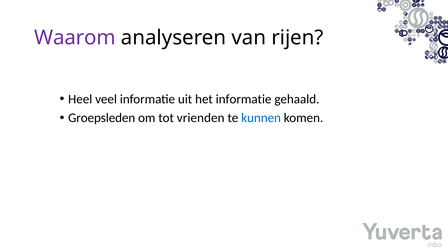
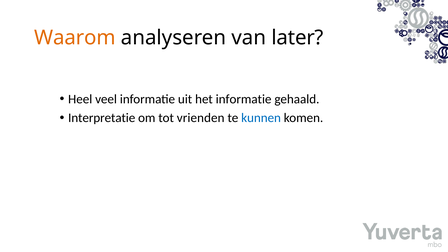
Waarom colour: purple -> orange
rijen: rijen -> later
Groepsleden: Groepsleden -> Interpretatie
